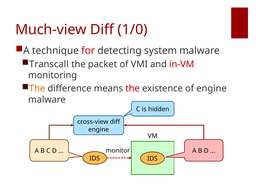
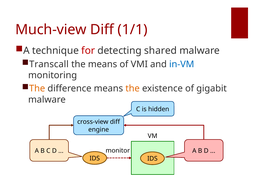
1/0: 1/0 -> 1/1
system: system -> shared
the packet: packet -> means
in-VM colour: red -> blue
the at (133, 89) colour: red -> orange
of engine: engine -> gigabit
